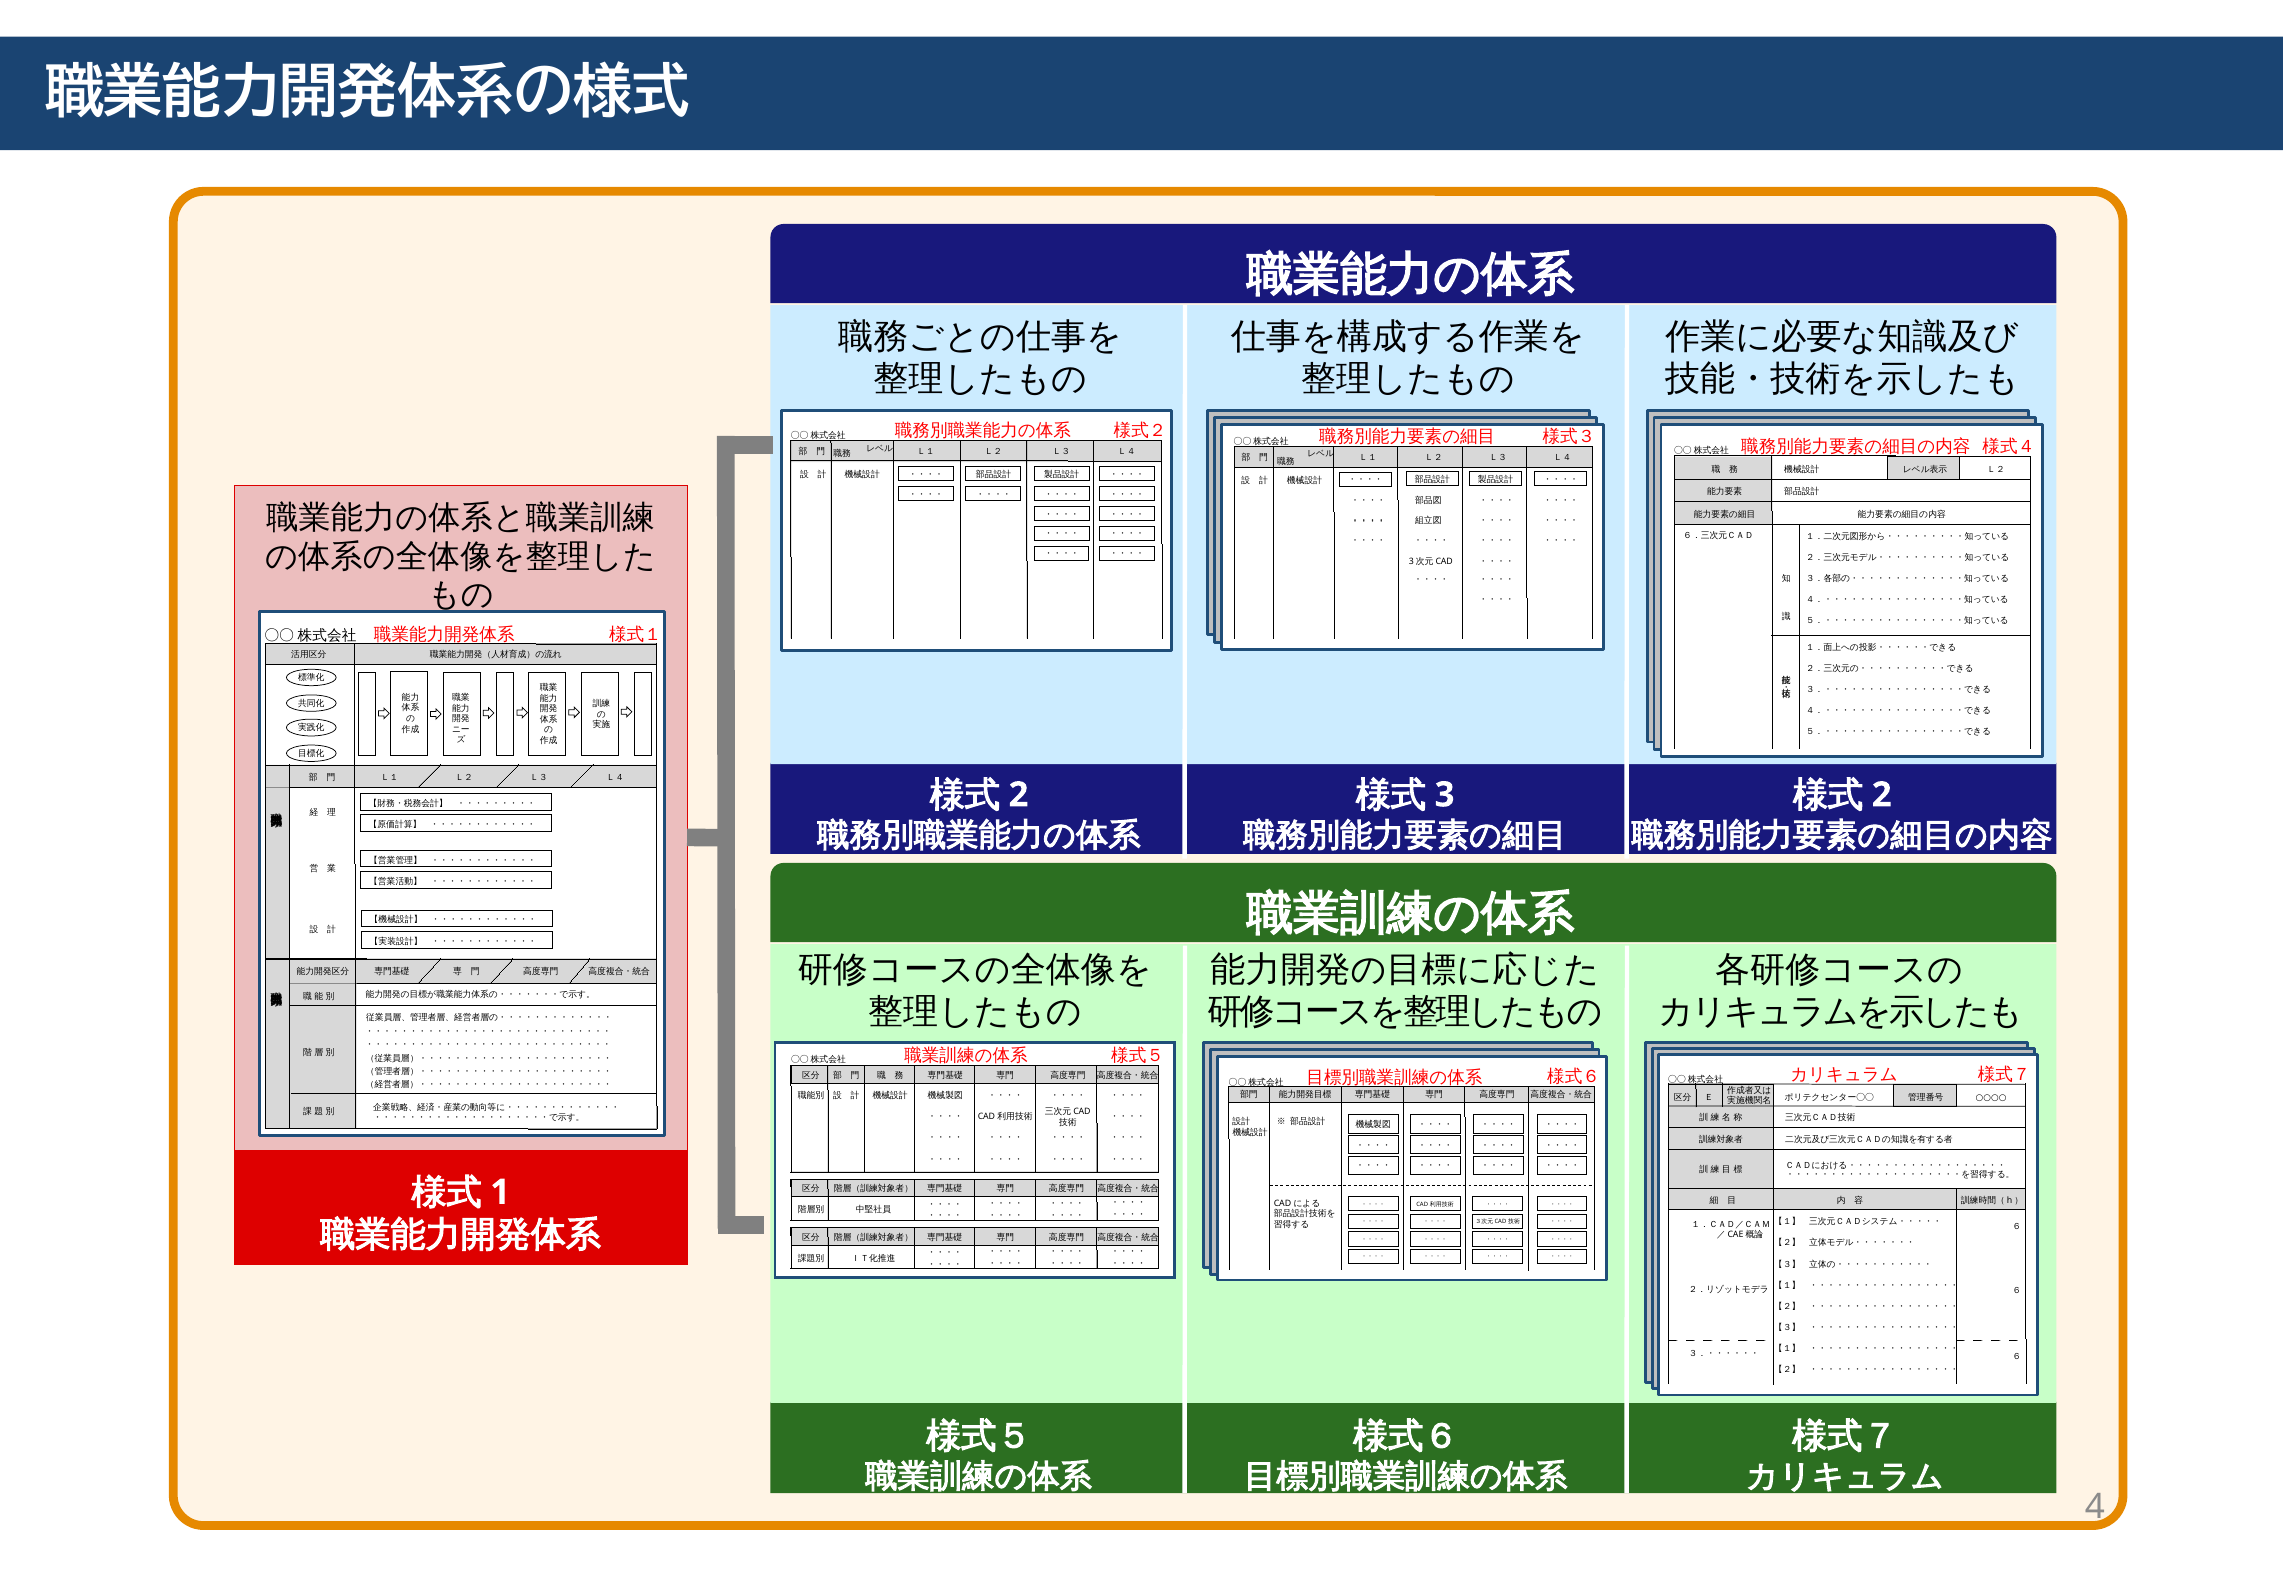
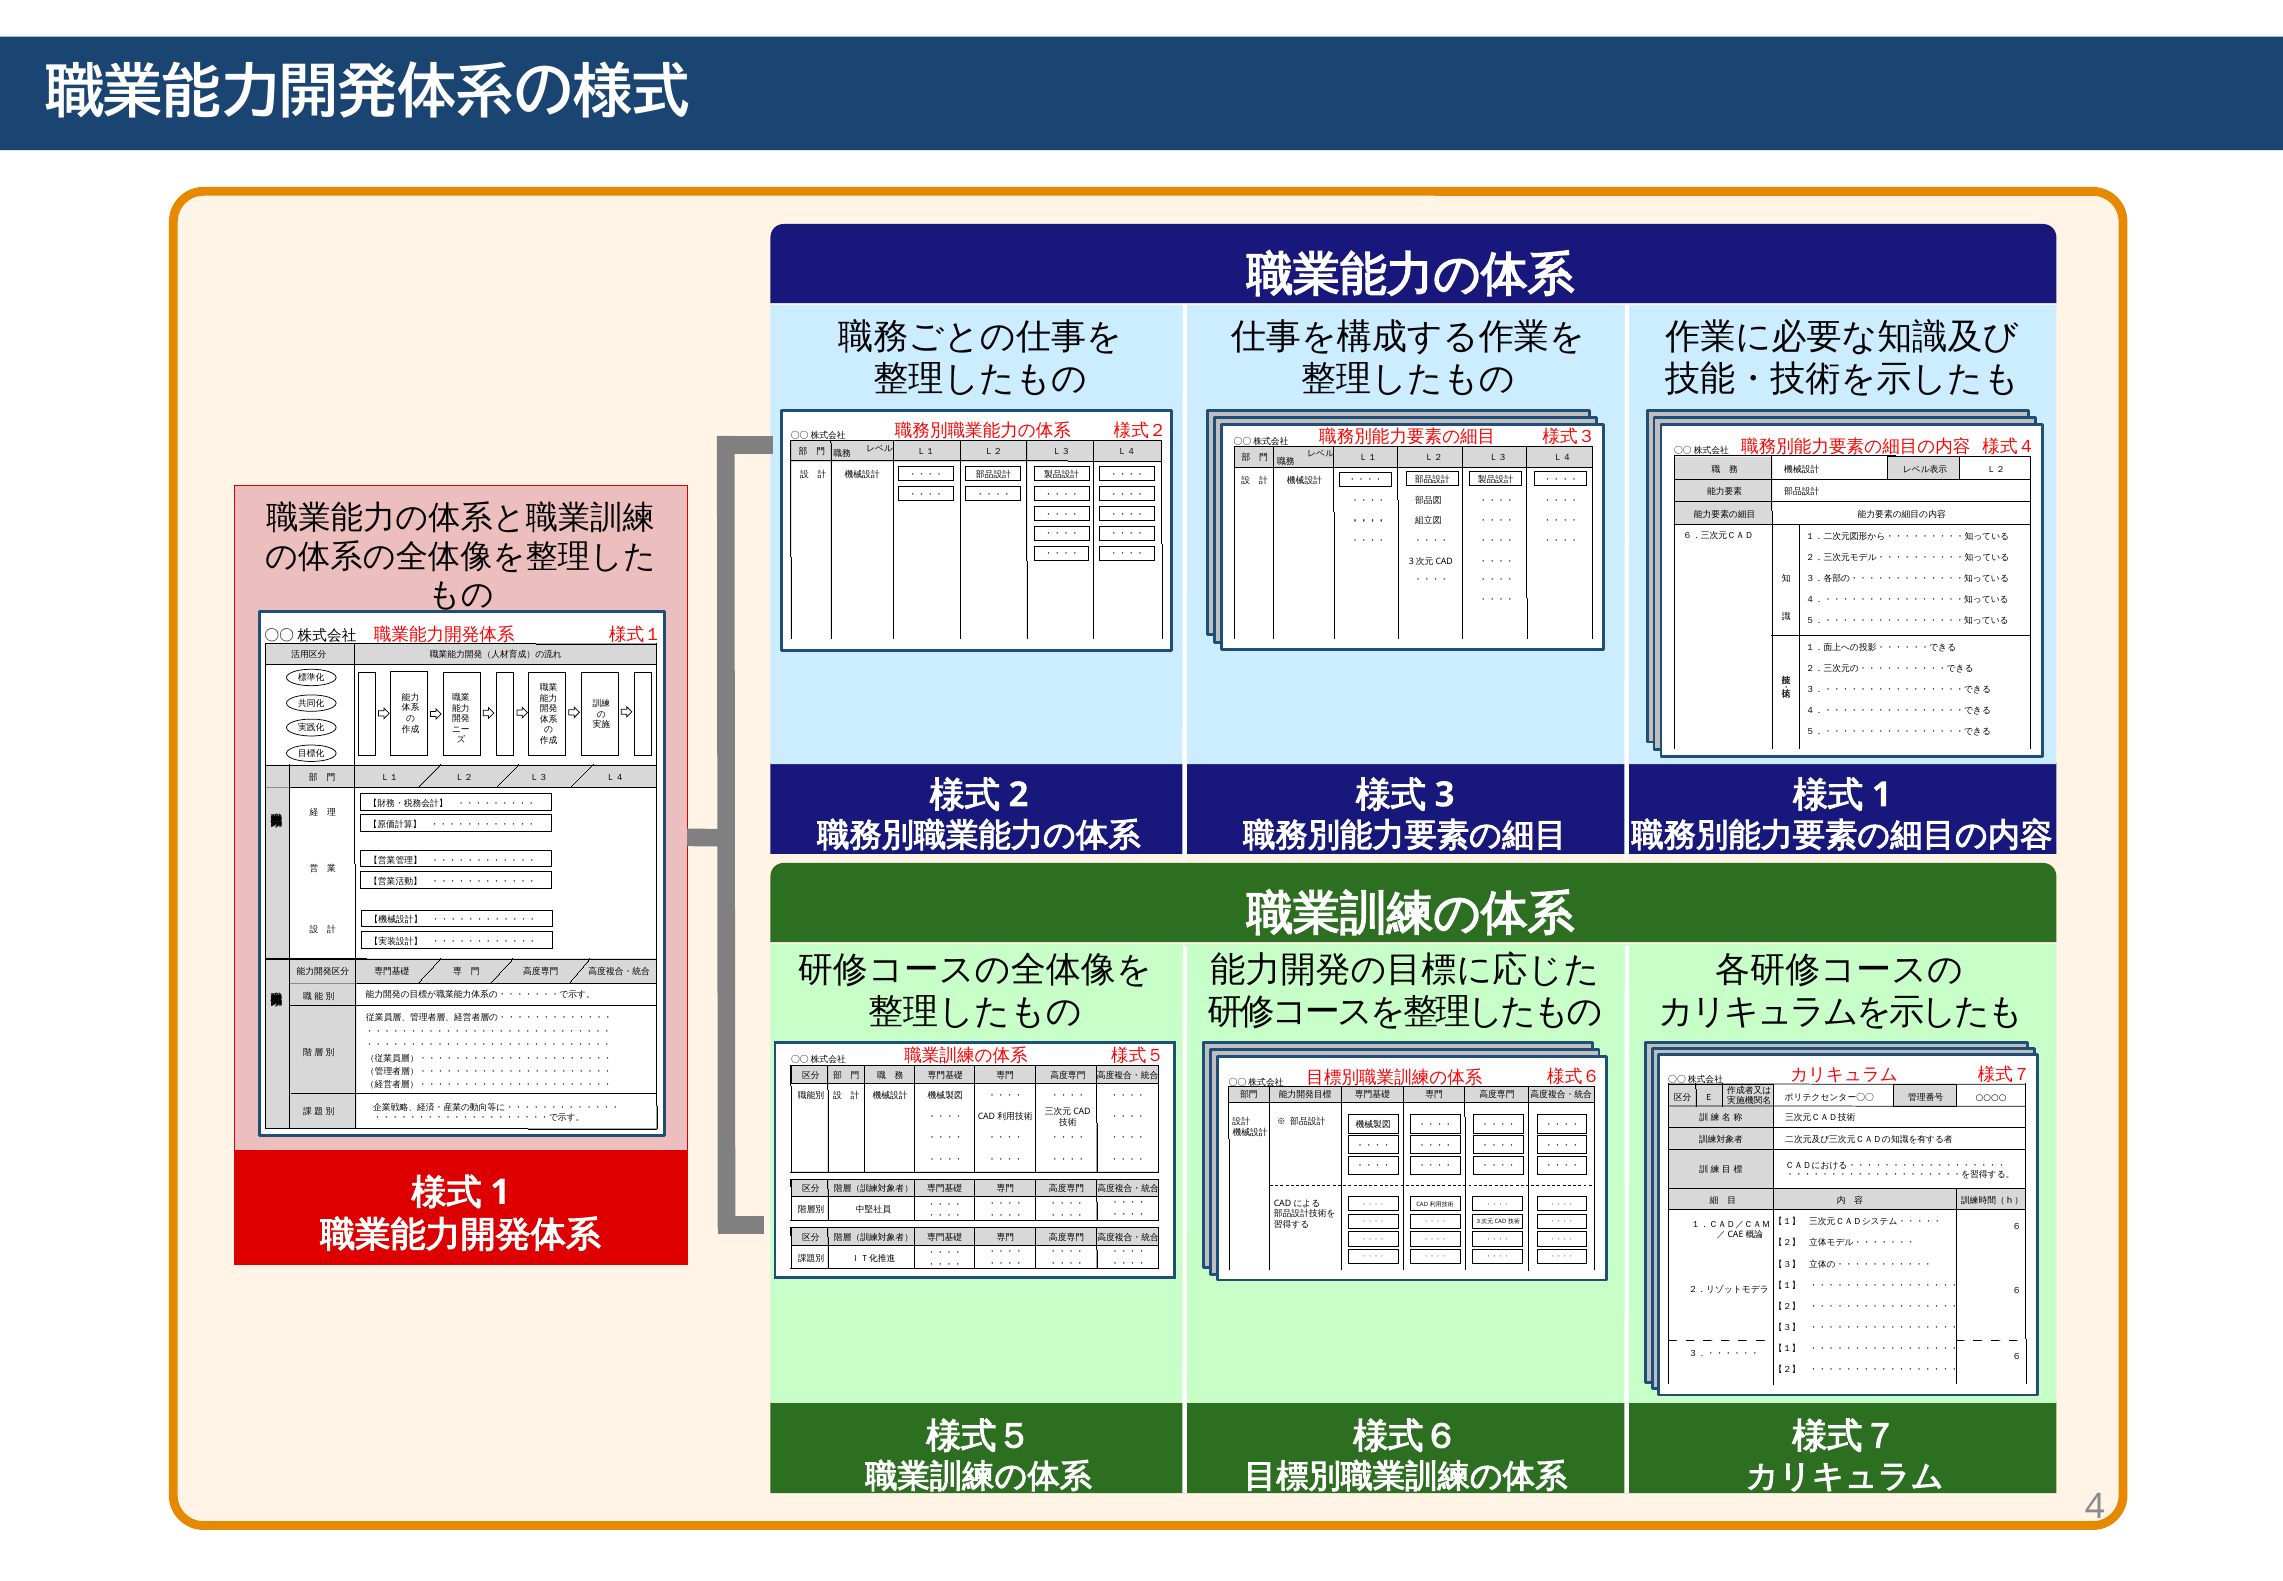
2 at (1882, 795): 2 -> 1
